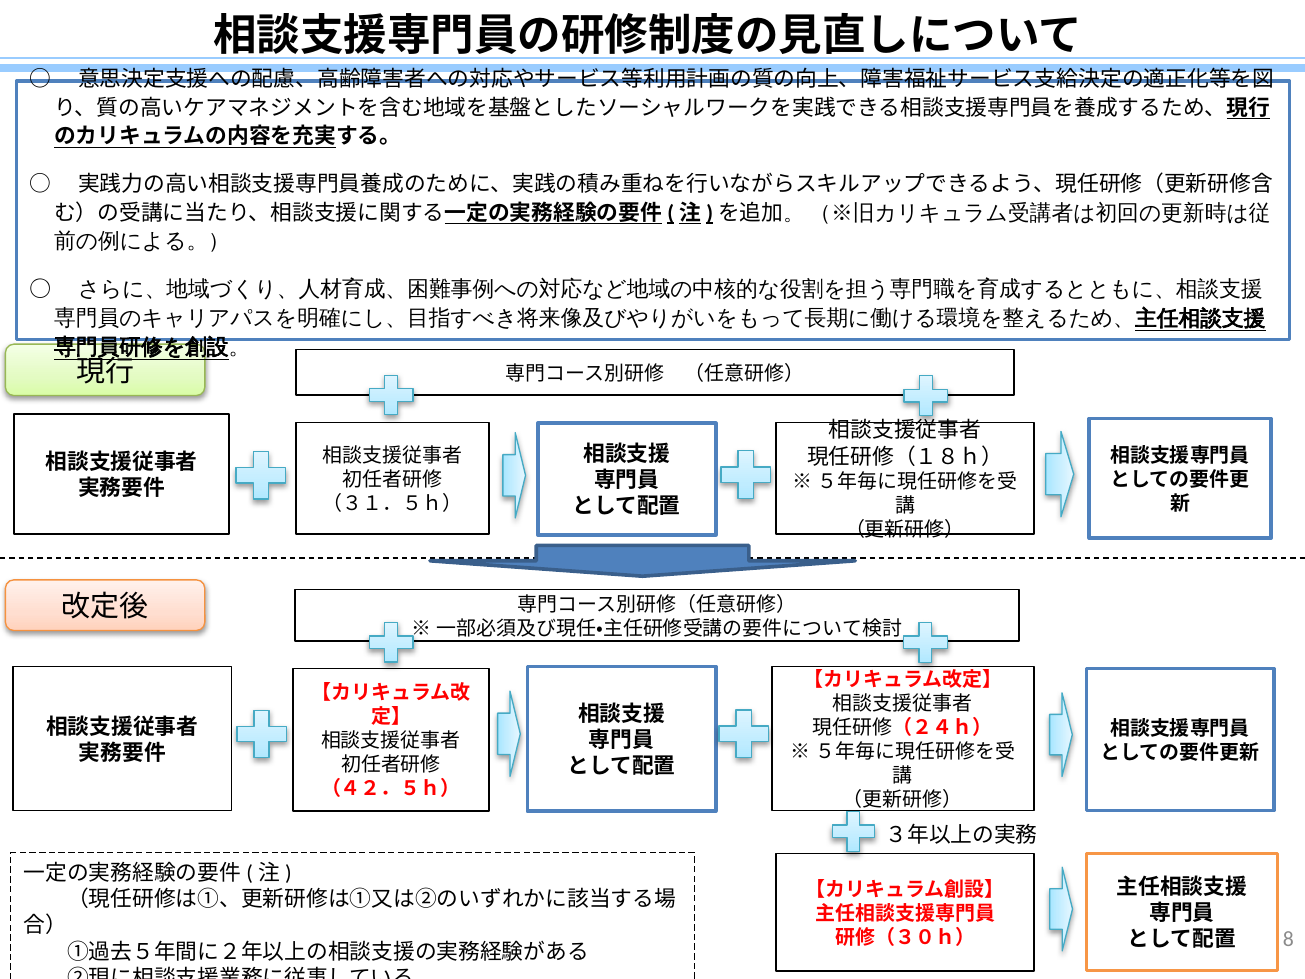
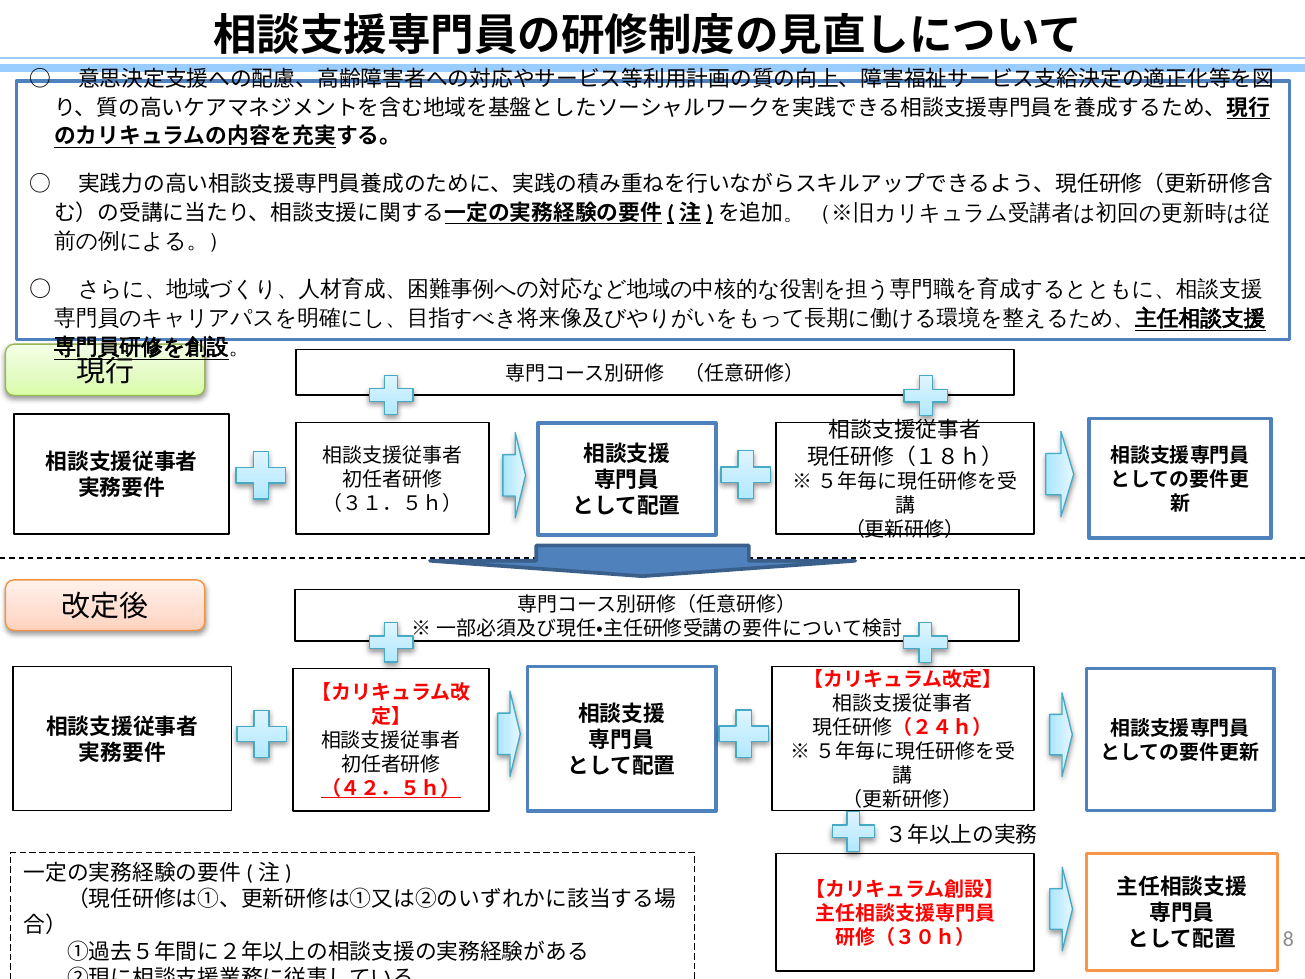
（４２．５ｈ） underline: none -> present
